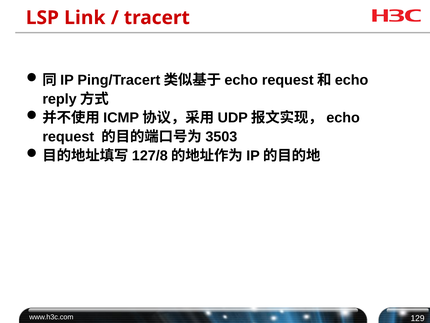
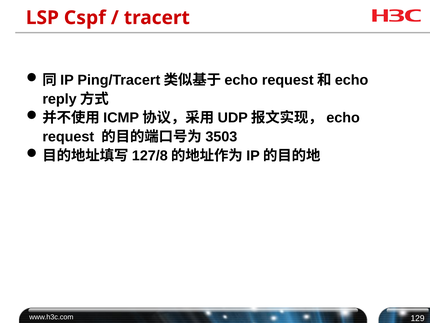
Link: Link -> Cspf
